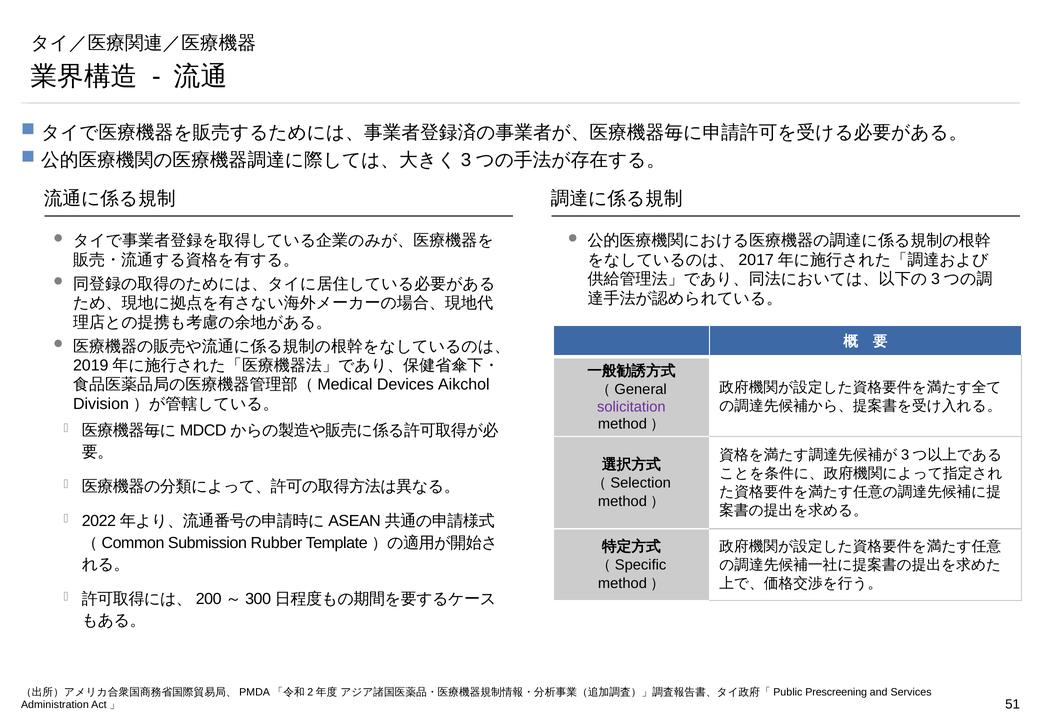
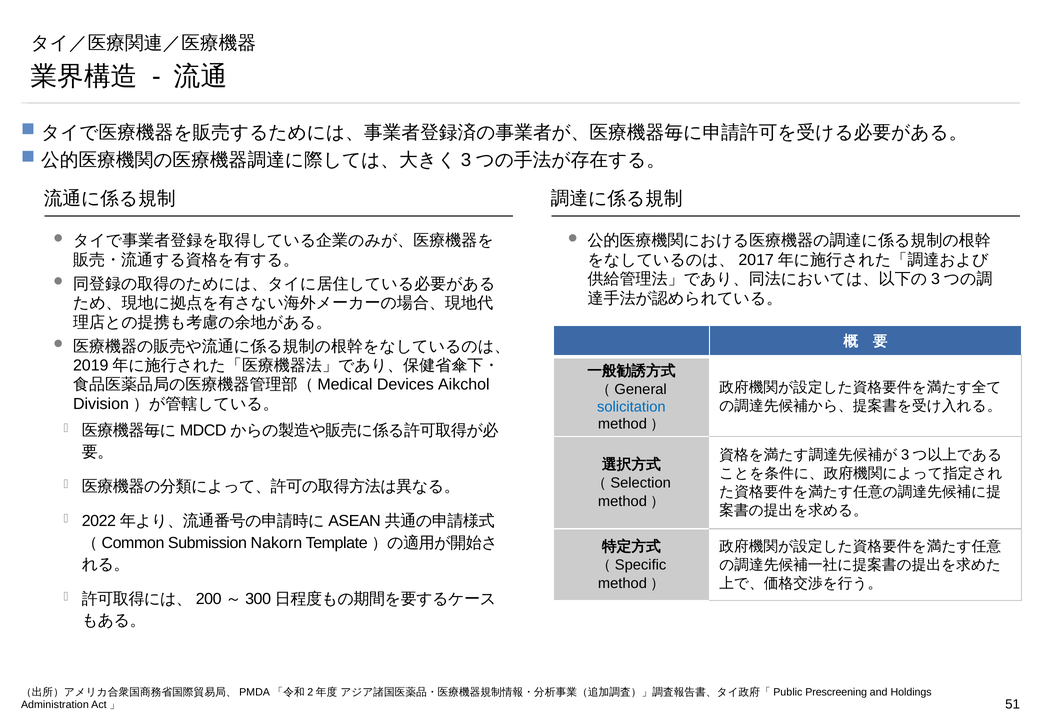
solicitation colour: purple -> blue
Rubber: Rubber -> Nakorn
Services: Services -> Holdings
